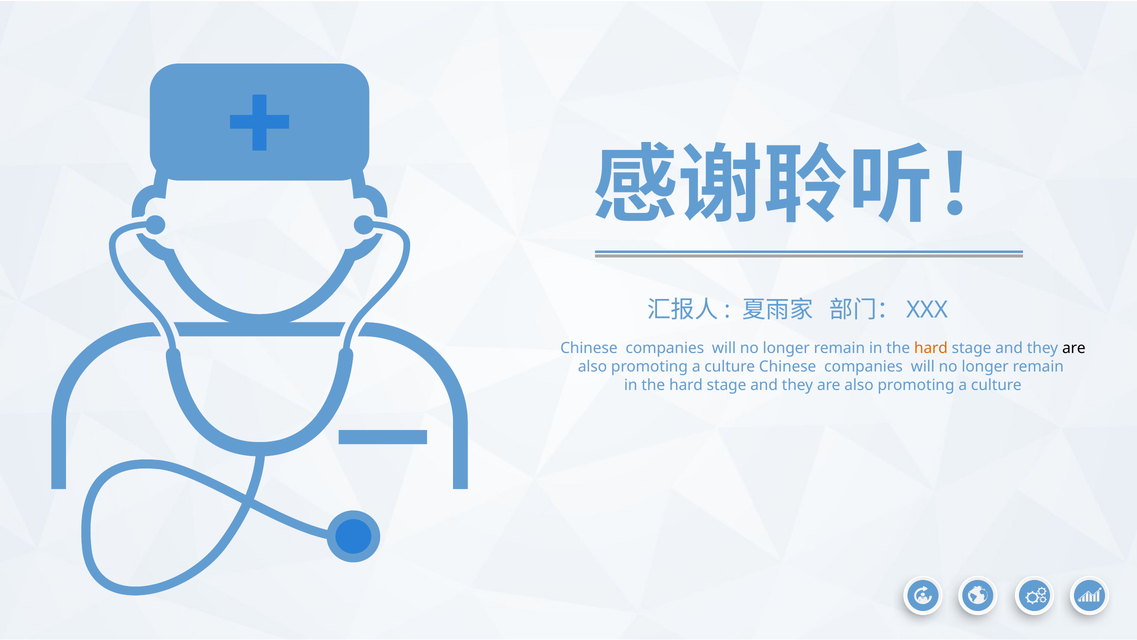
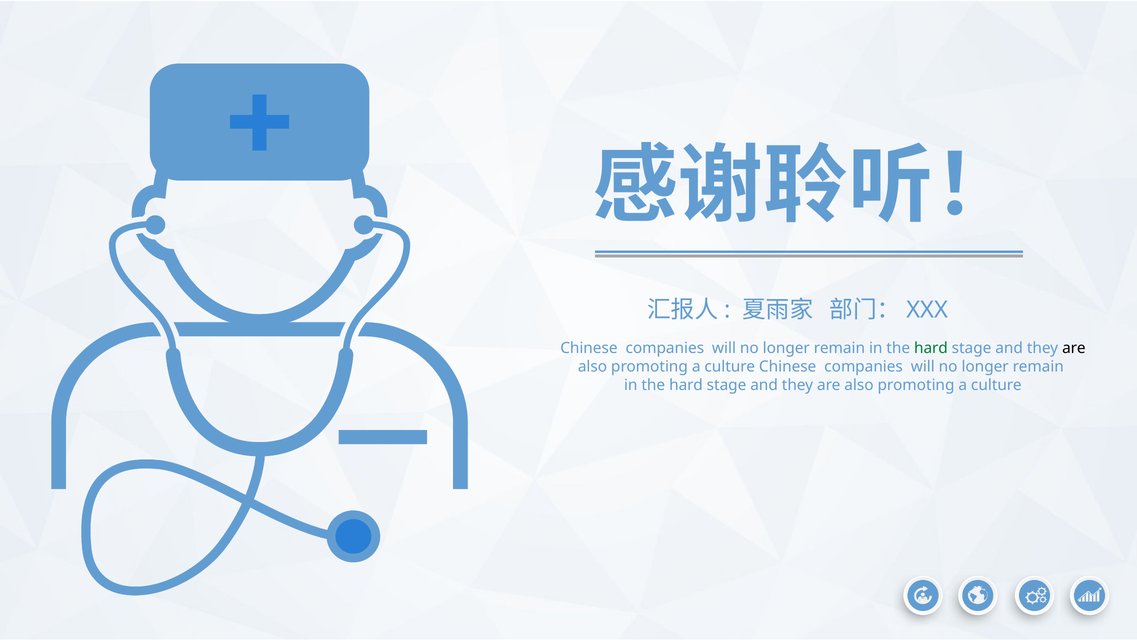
hard at (931, 348) colour: orange -> green
